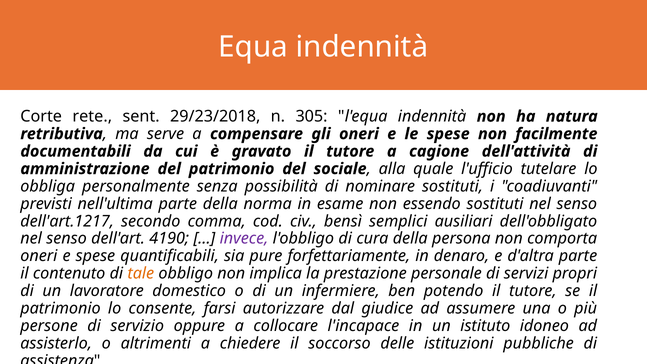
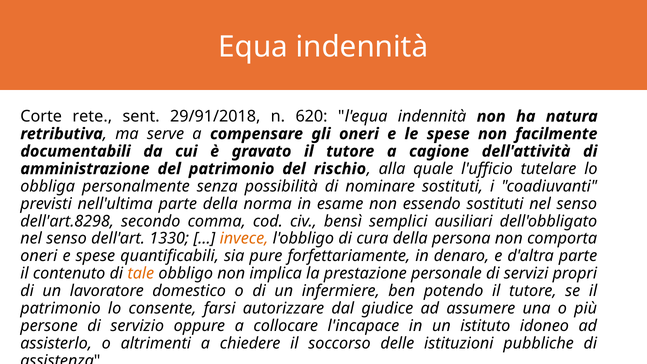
29/23/2018: 29/23/2018 -> 29/91/2018
305: 305 -> 620
sociale: sociale -> rischio
dell'art.1217: dell'art.1217 -> dell'art.8298
4190: 4190 -> 1330
invece colour: purple -> orange
